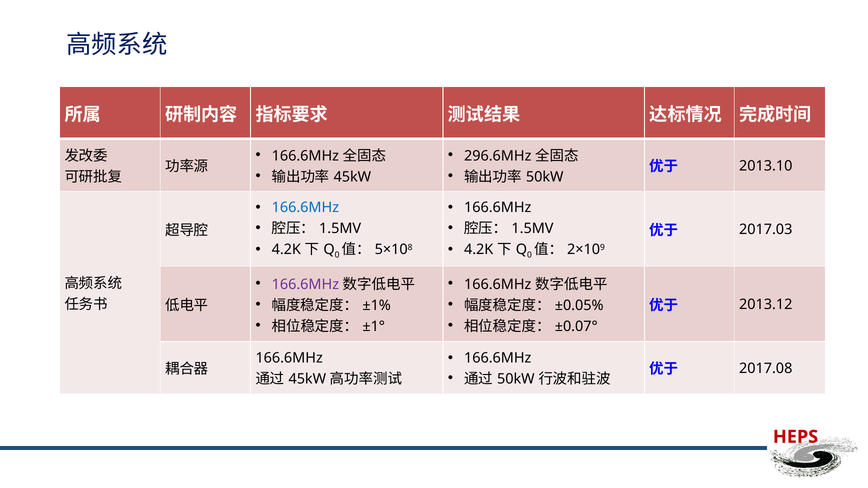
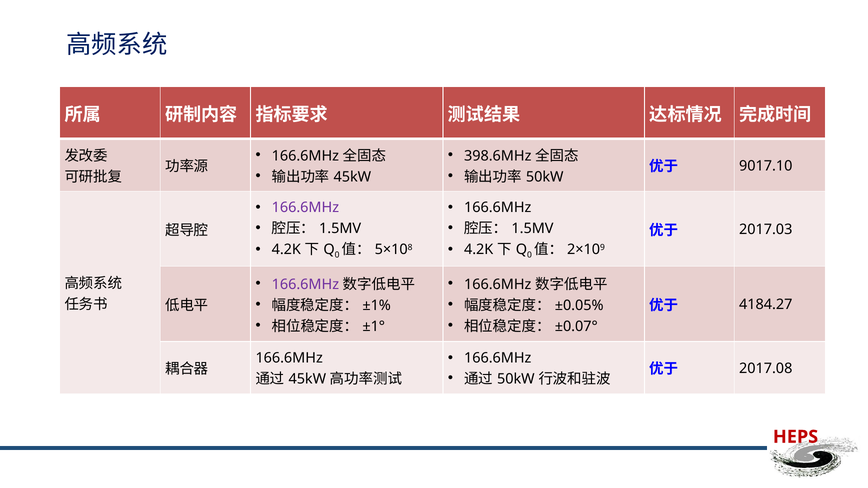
296.6MHz: 296.6MHz -> 398.6MHz
2013.10: 2013.10 -> 9017.10
166.6MHz at (305, 208) colour: blue -> purple
2013.12: 2013.12 -> 4184.27
